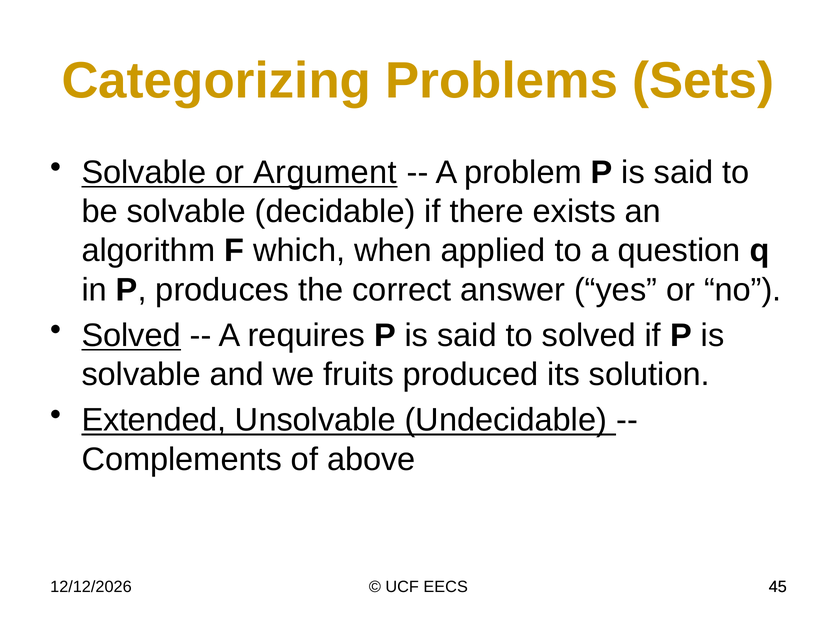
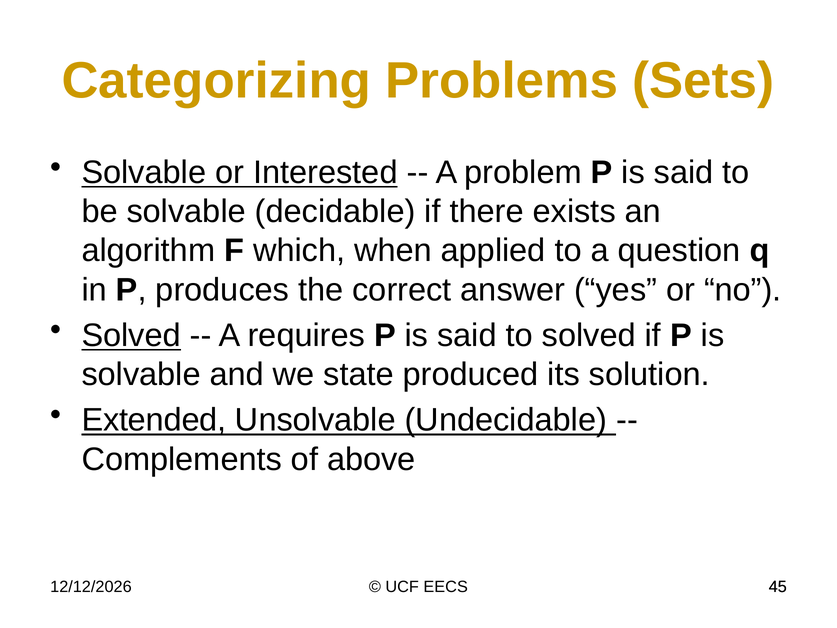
Argument: Argument -> Interested
fruits: fruits -> state
